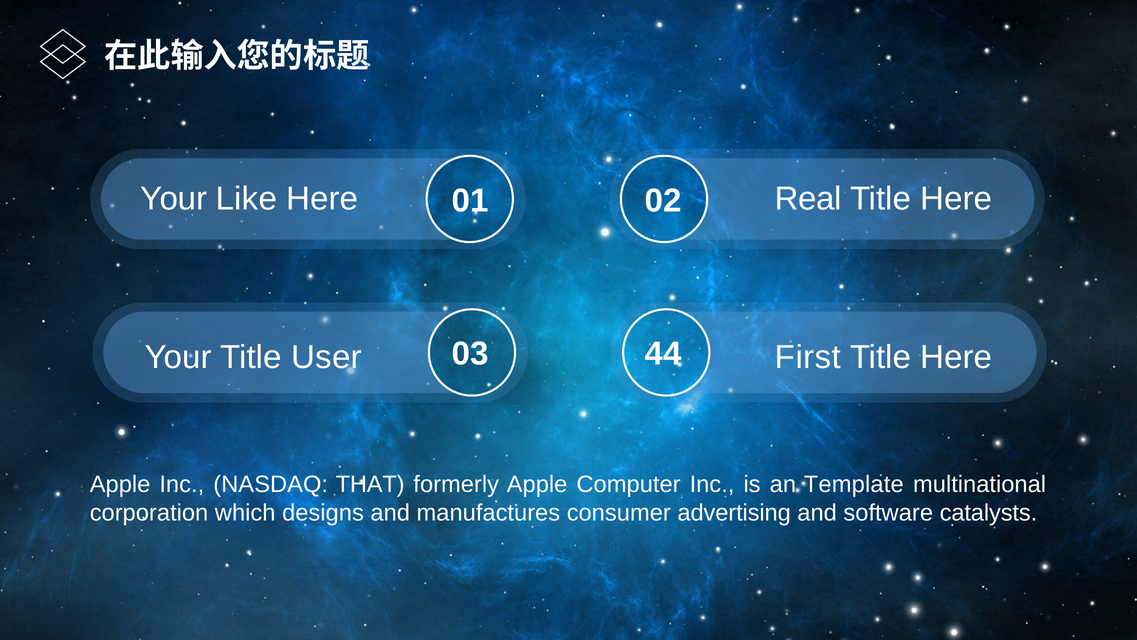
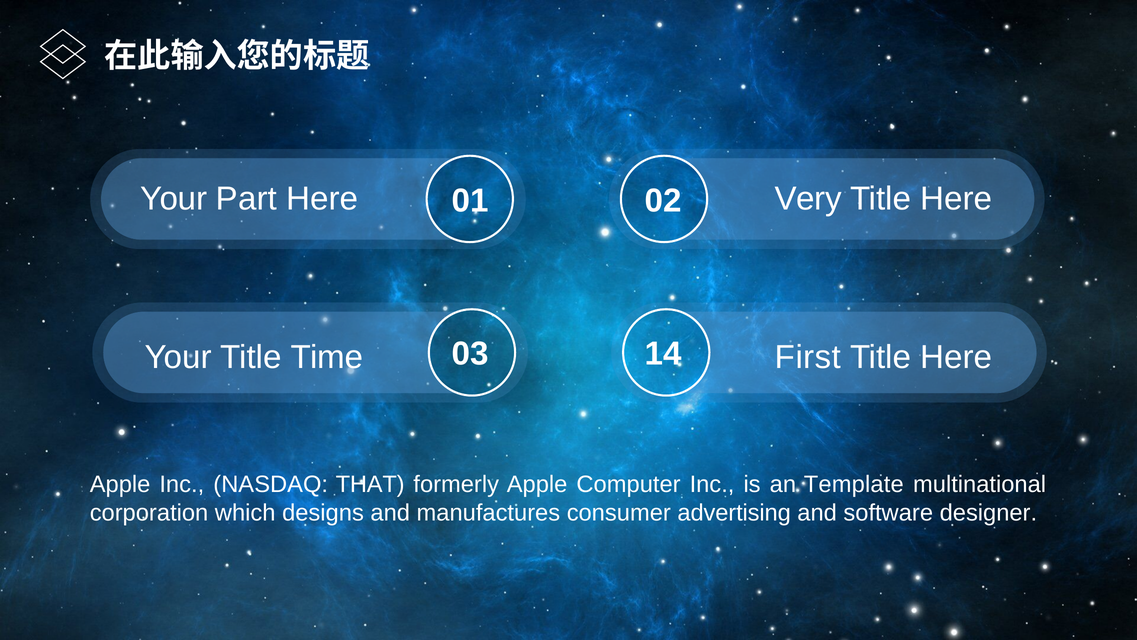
Like: Like -> Part
Real: Real -> Very
44: 44 -> 14
User: User -> Time
catalysts: catalysts -> designer
